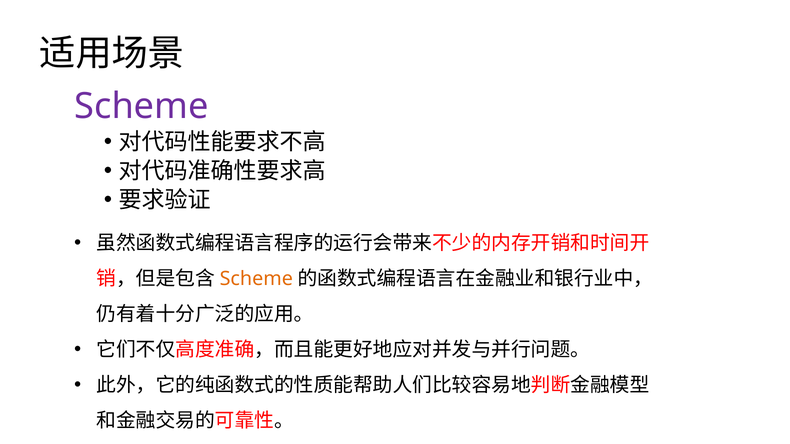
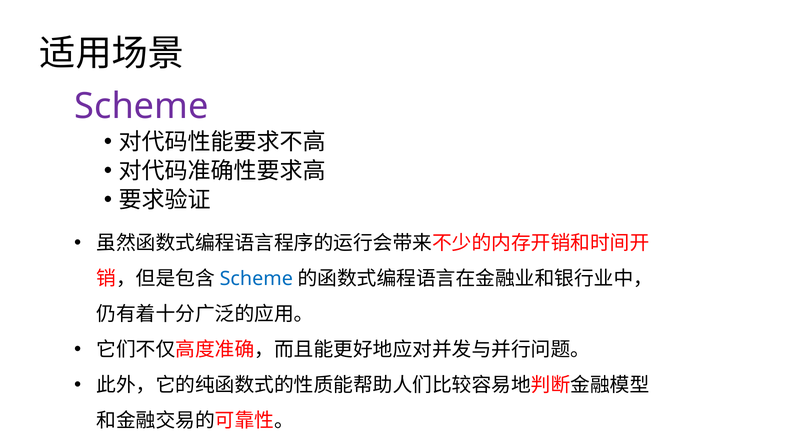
Scheme at (256, 279) colour: orange -> blue
